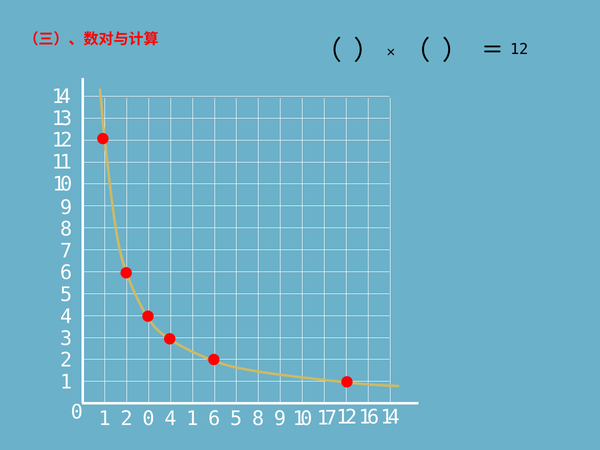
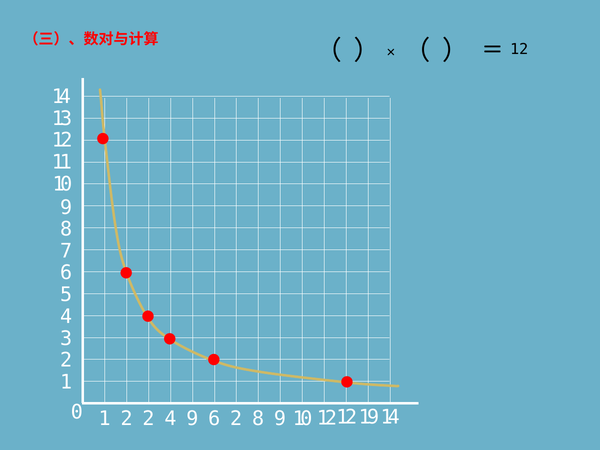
7 at (331, 418): 7 -> 2
2 0: 0 -> 2
1 at (192, 419): 1 -> 9
6 5: 5 -> 2
8 6: 6 -> 9
